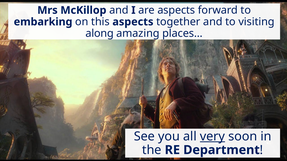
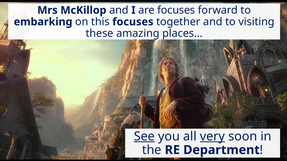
are aspects: aspects -> focuses
this aspects: aspects -> focuses
along: along -> these
See underline: none -> present
